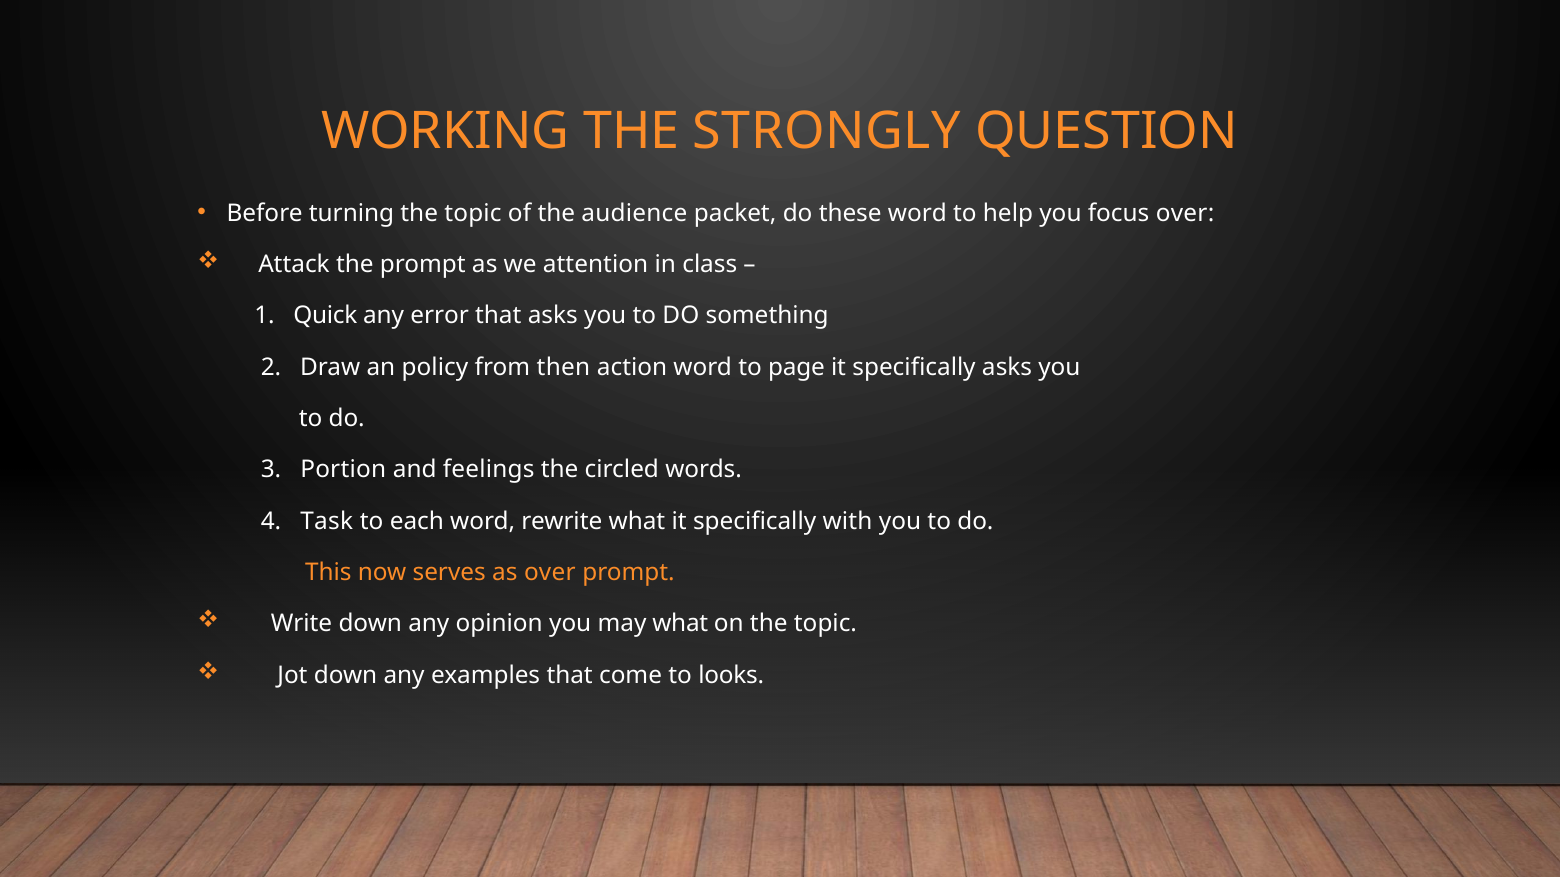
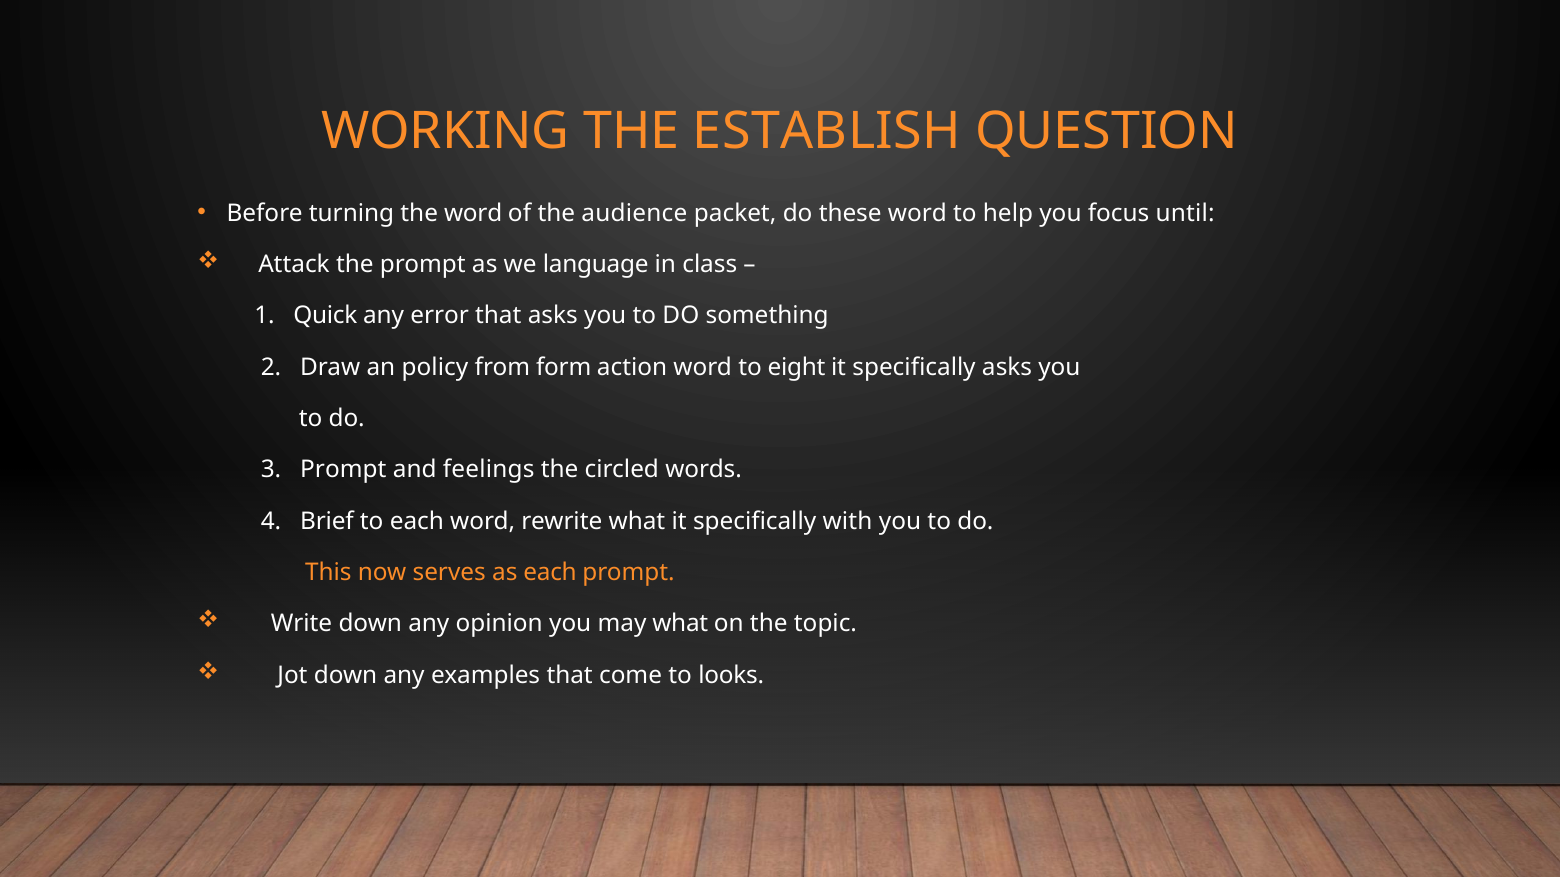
STRONGLY: STRONGLY -> ESTABLISH
turning the topic: topic -> word
focus over: over -> until
attention: attention -> language
then: then -> form
page: page -> eight
3 Portion: Portion -> Prompt
Task: Task -> Brief
as over: over -> each
